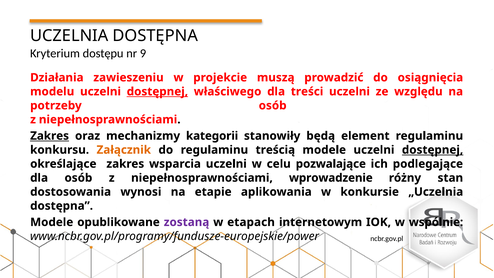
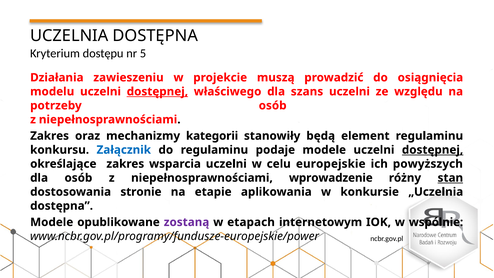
9: 9 -> 5
treści: treści -> szans
Zakres at (50, 136) underline: present -> none
Załącznik colour: orange -> blue
treścią: treścią -> podaje
pozwalające: pozwalające -> europejskie
podlegające: podlegające -> powyższych
stan underline: none -> present
wynosi: wynosi -> stronie
